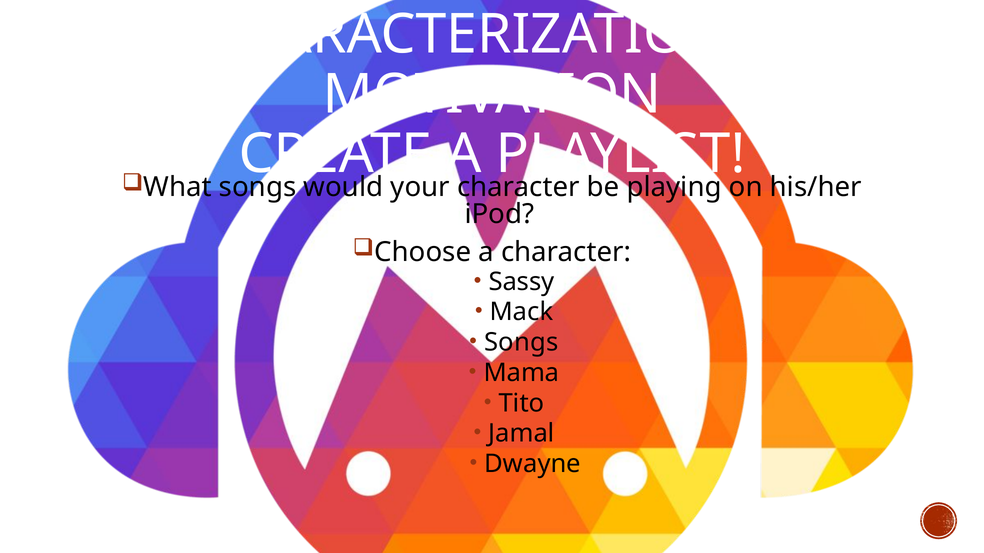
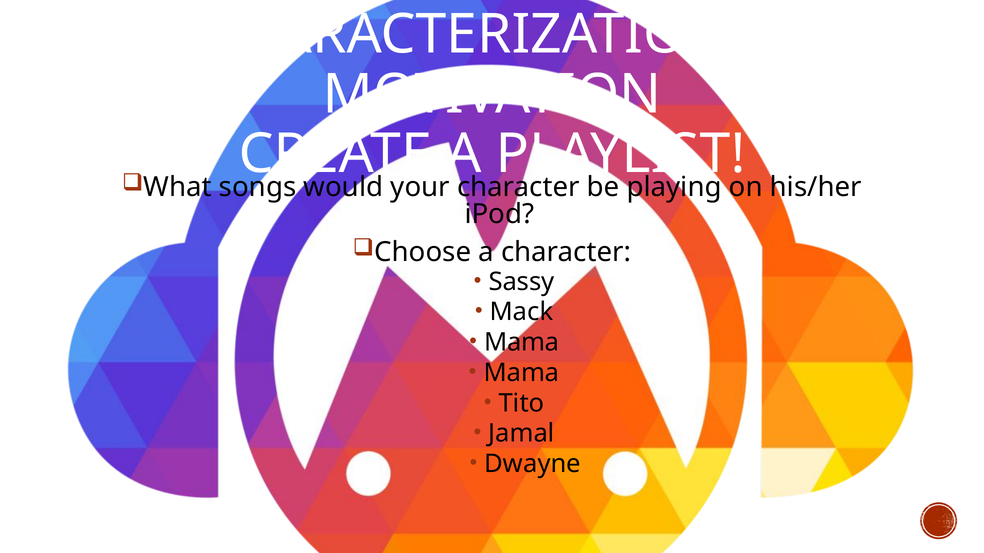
Songs at (521, 343): Songs -> Mama
